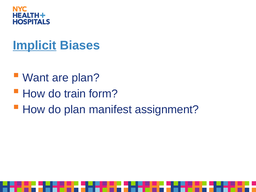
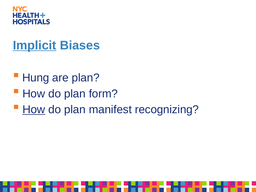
Want: Want -> Hung
train at (75, 94): train -> plan
How at (34, 110) underline: none -> present
assignment: assignment -> recognizing
